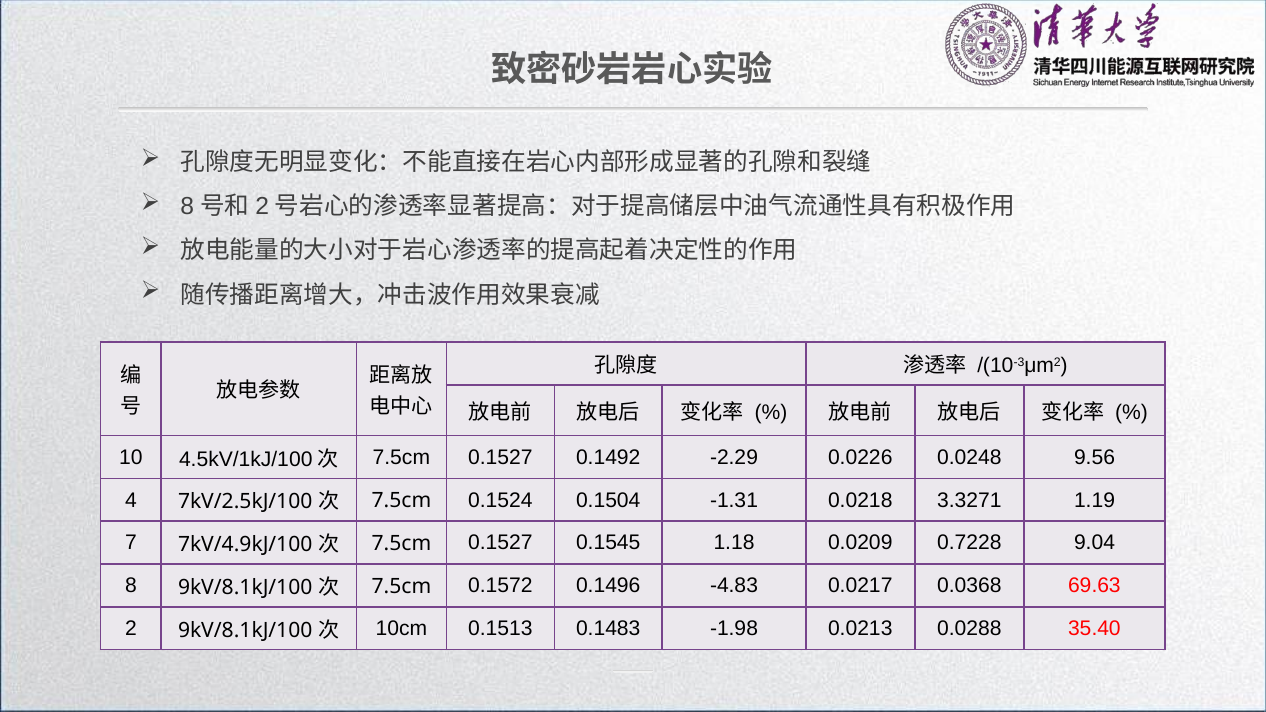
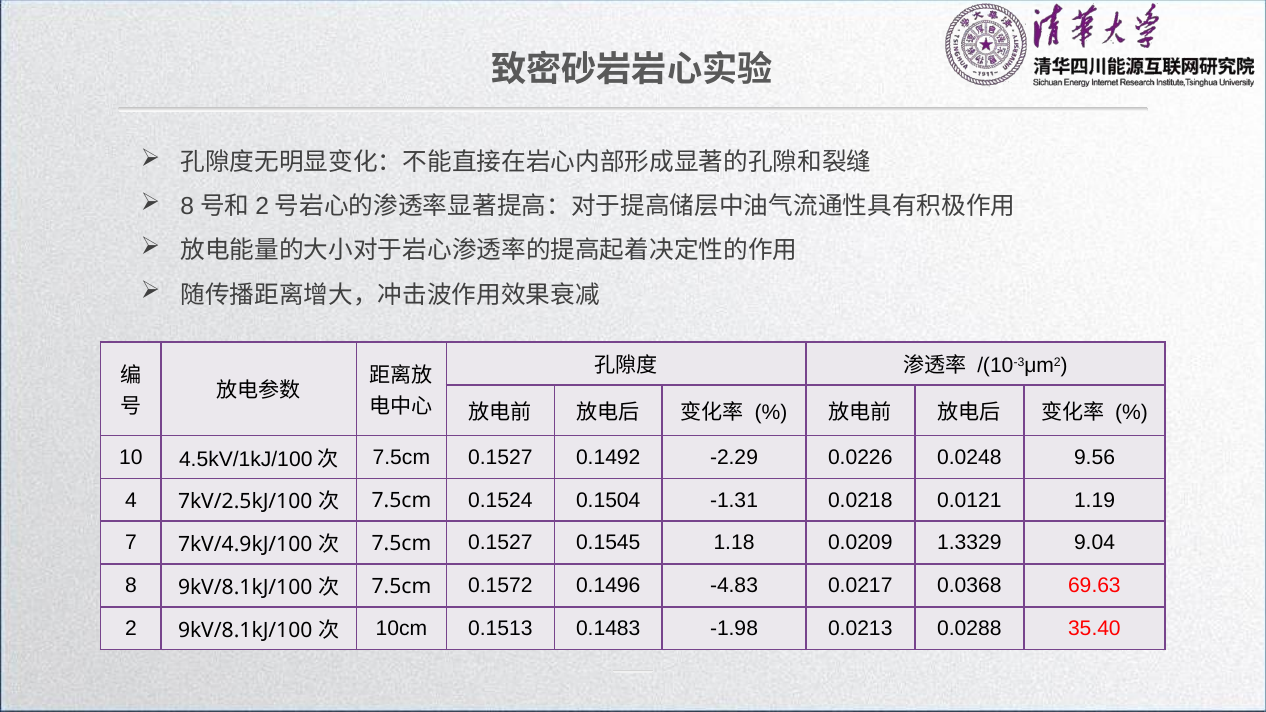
3.3271: 3.3271 -> 0.0121
0.7228: 0.7228 -> 1.3329
